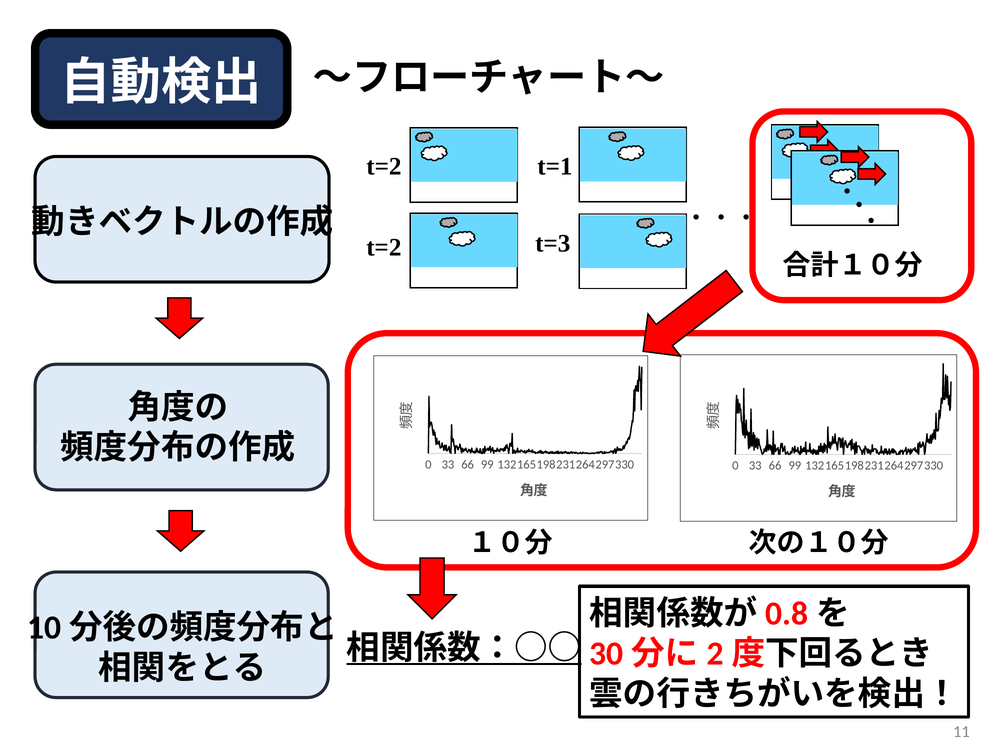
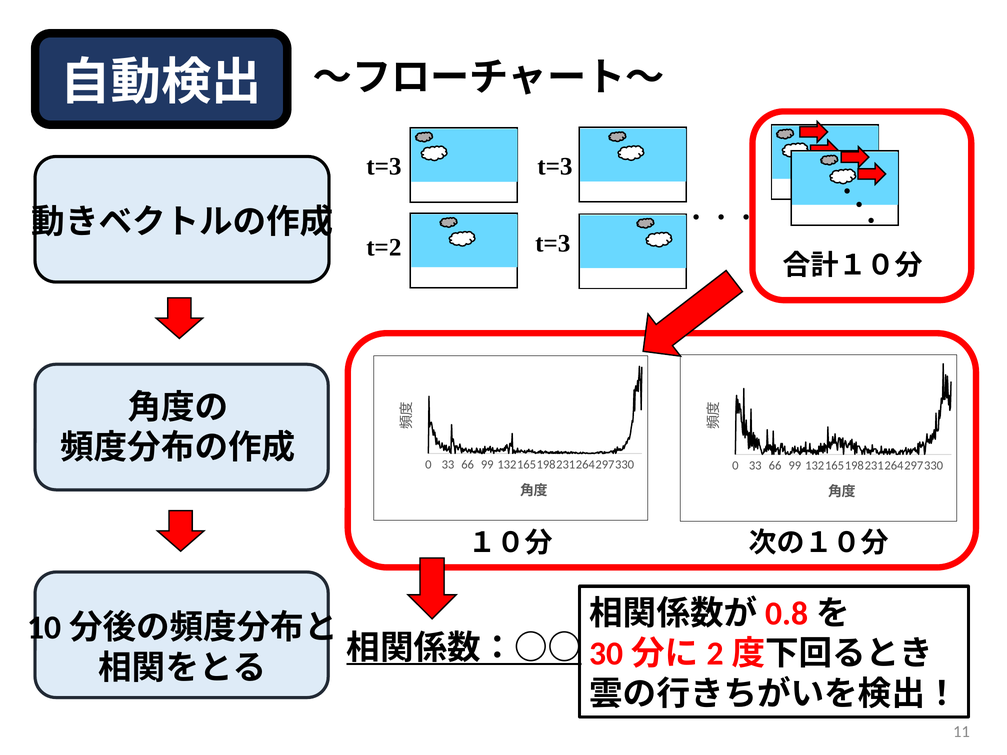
t=1 at (555, 166): t=1 -> t=3
t=2 at (384, 167): t=2 -> t=3
